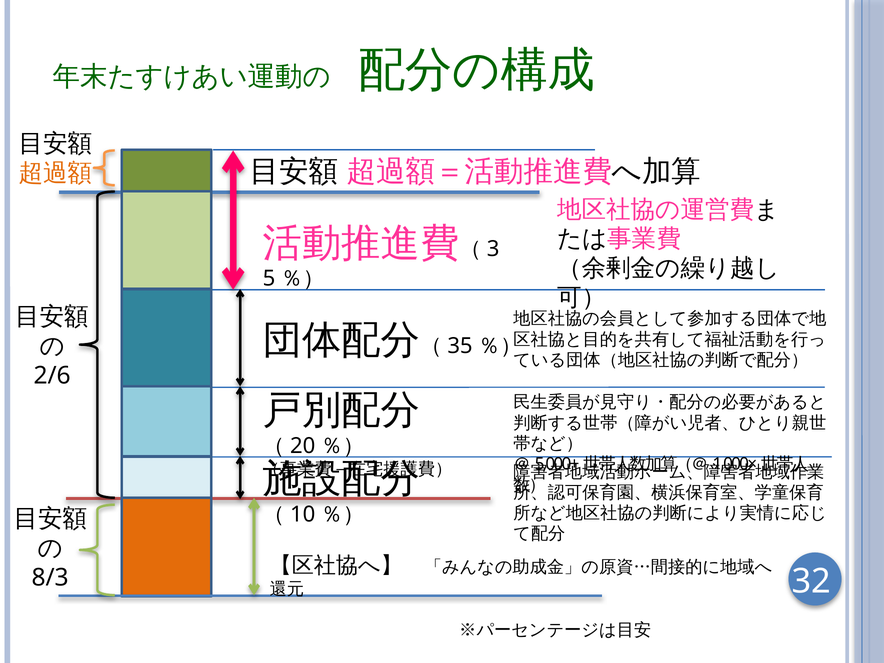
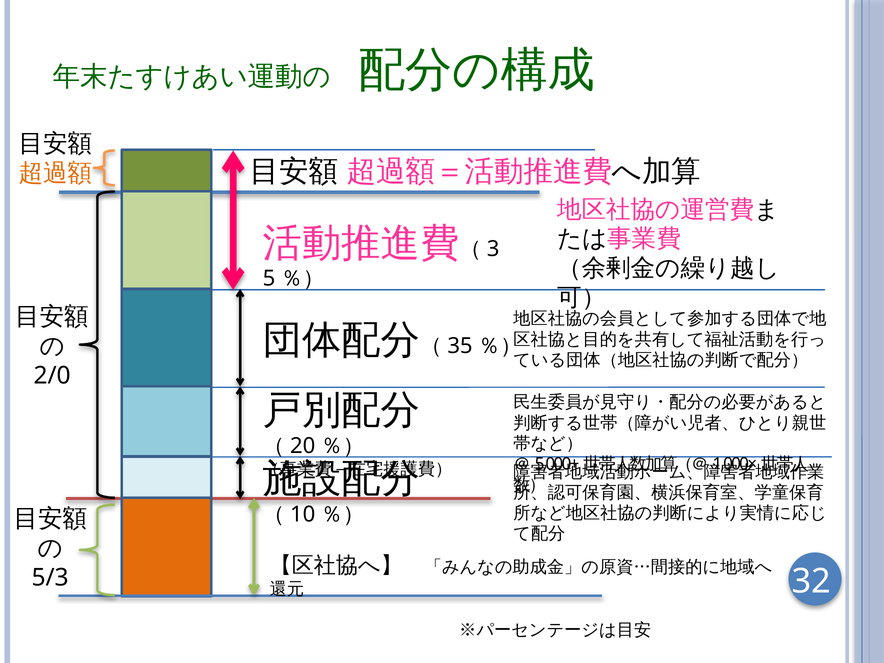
2/6: 2/6 -> 2/0
8/3: 8/3 -> 5/3
